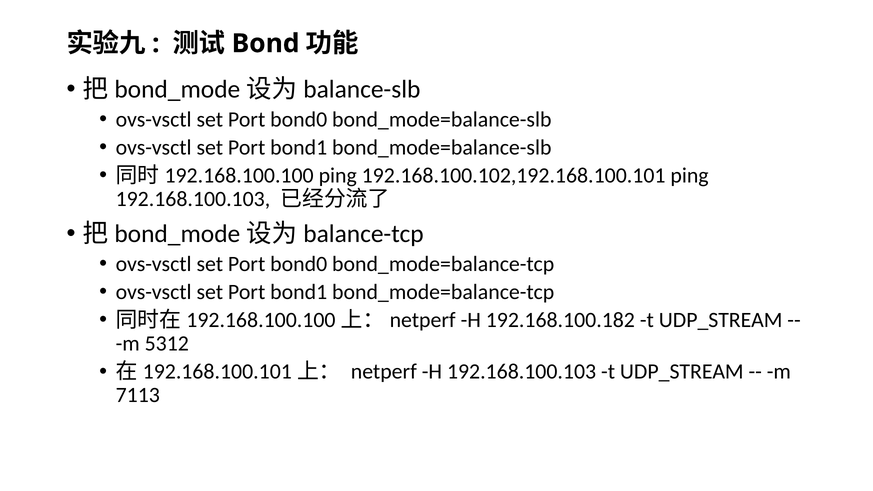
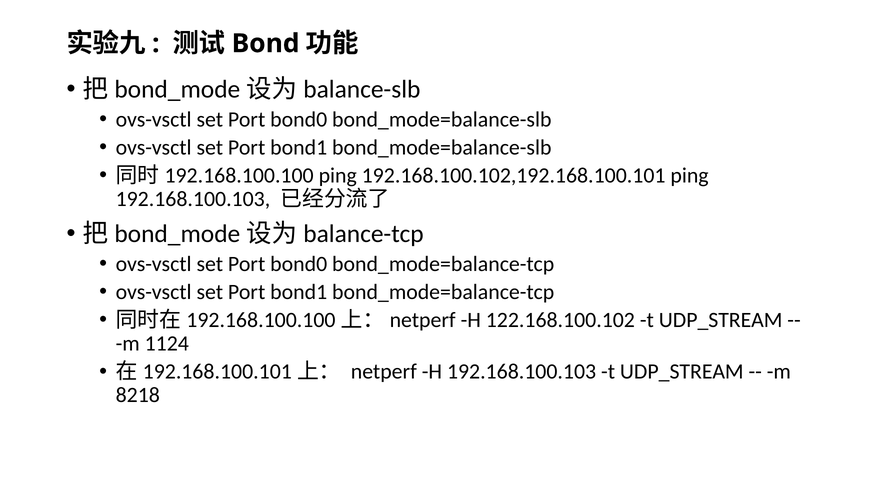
192.168.100.182: 192.168.100.182 -> 122.168.100.102
5312: 5312 -> 1124
7113: 7113 -> 8218
